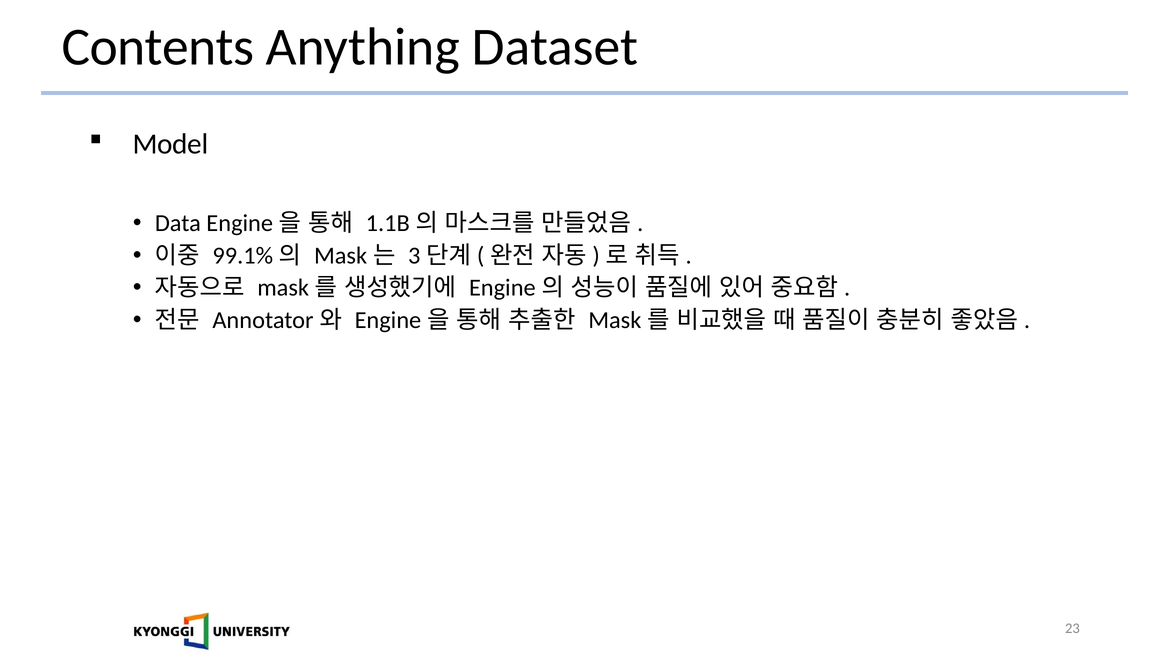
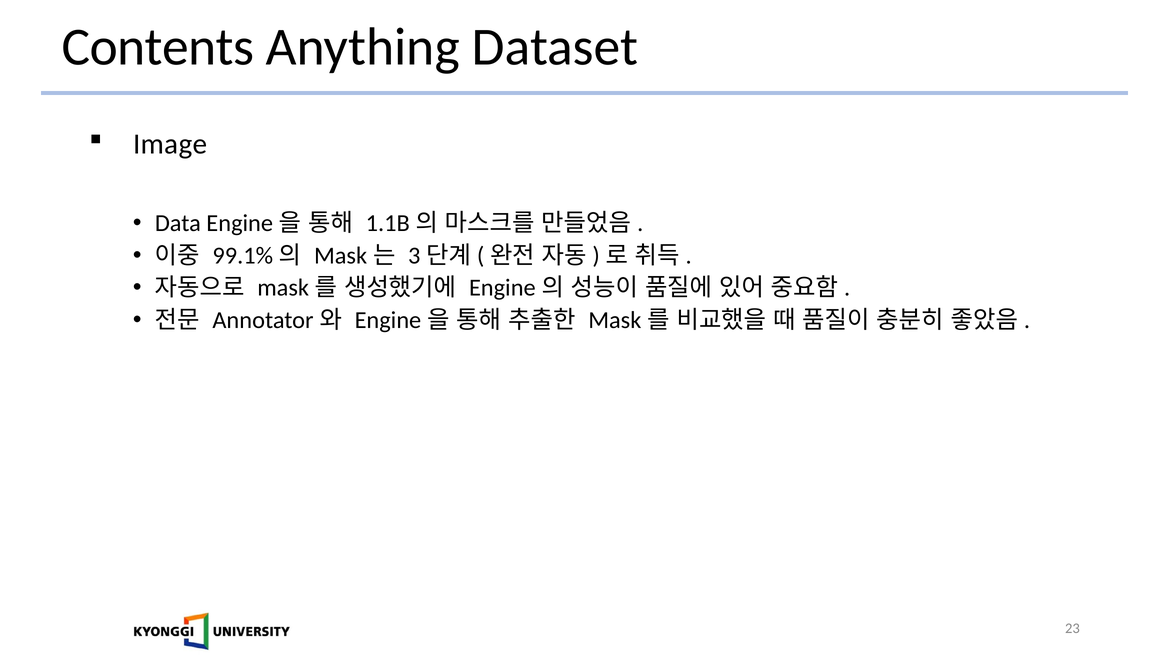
Model: Model -> Image
